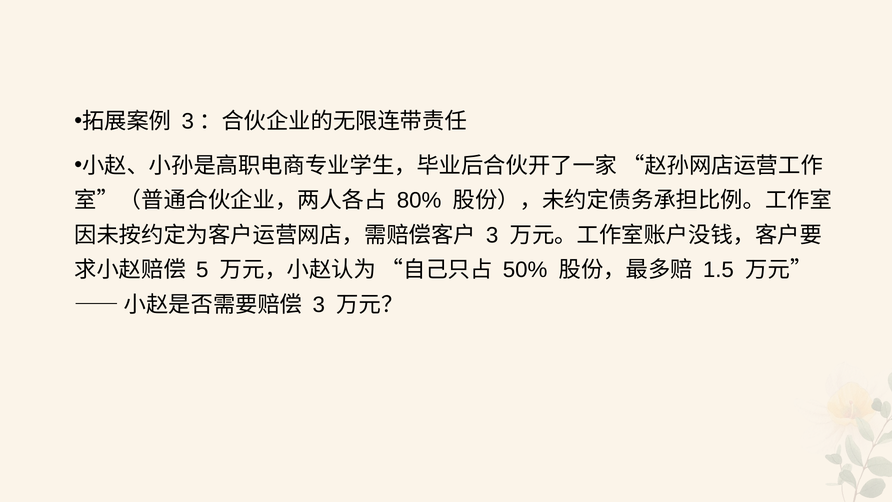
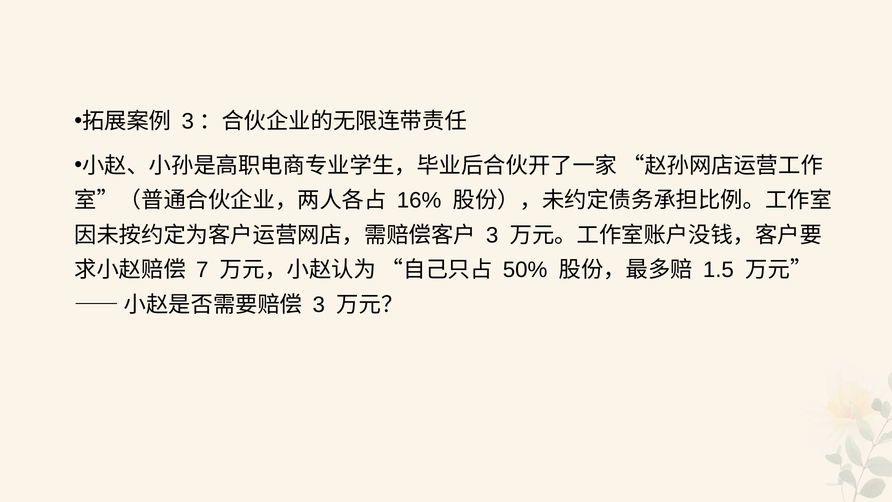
80%: 80% -> 16%
5: 5 -> 7
